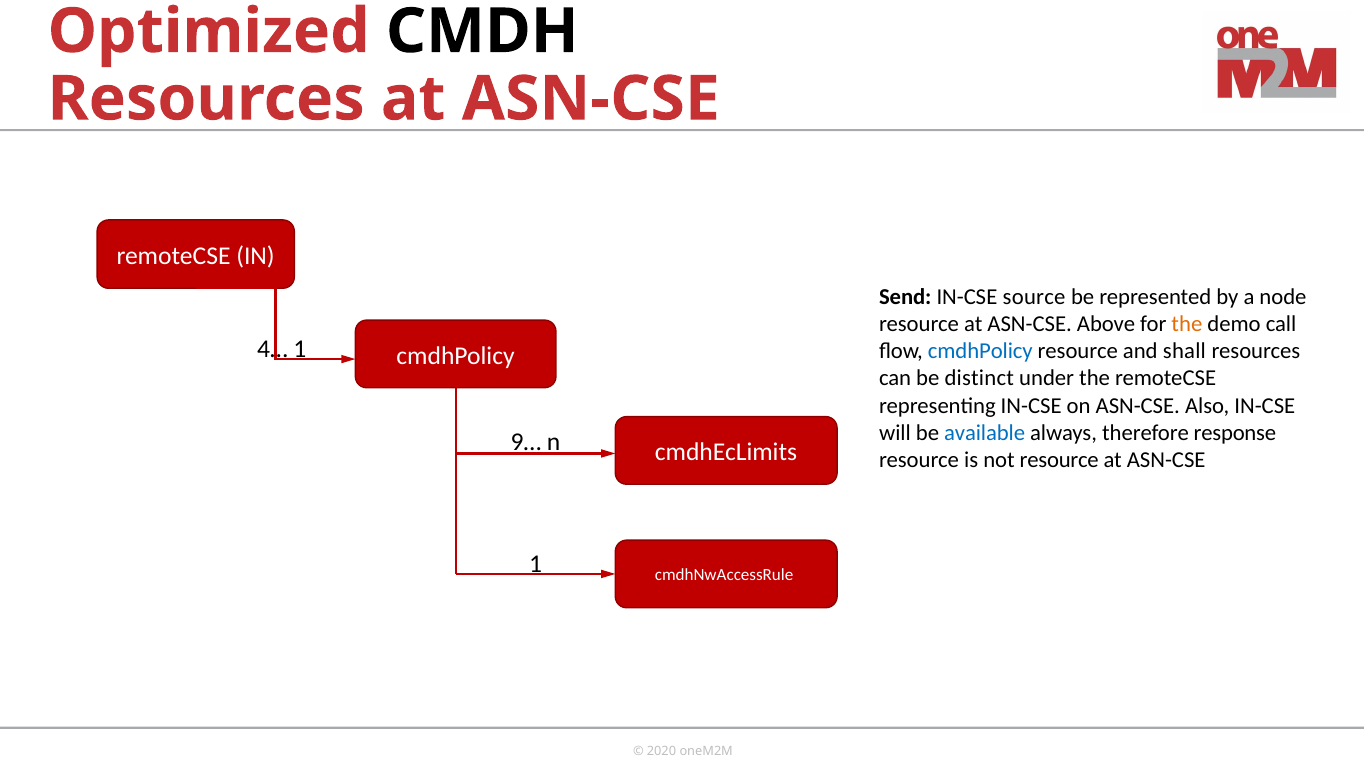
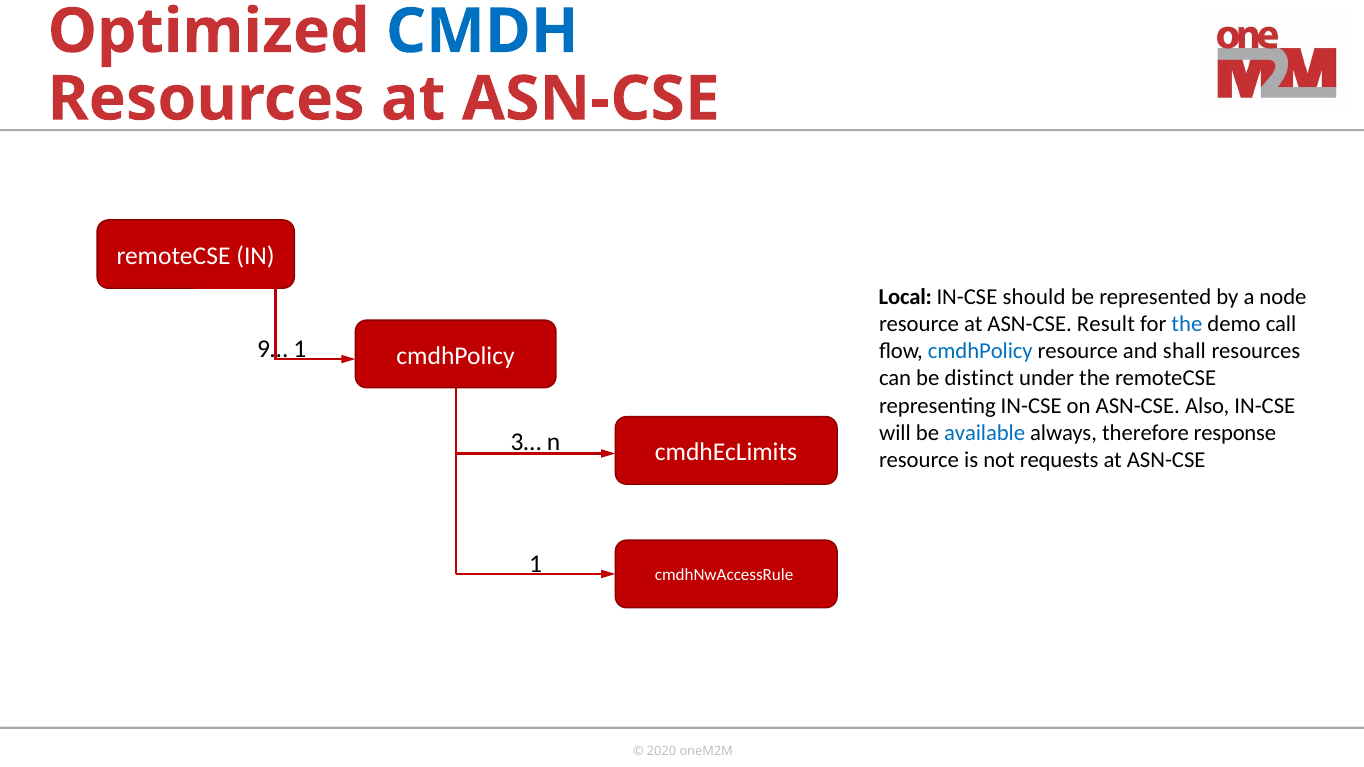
CMDH colour: black -> blue
Send: Send -> Local
source: source -> should
Above: Above -> Result
the at (1187, 324) colour: orange -> blue
4…: 4… -> 9…
9…: 9… -> 3…
not resource: resource -> requests
